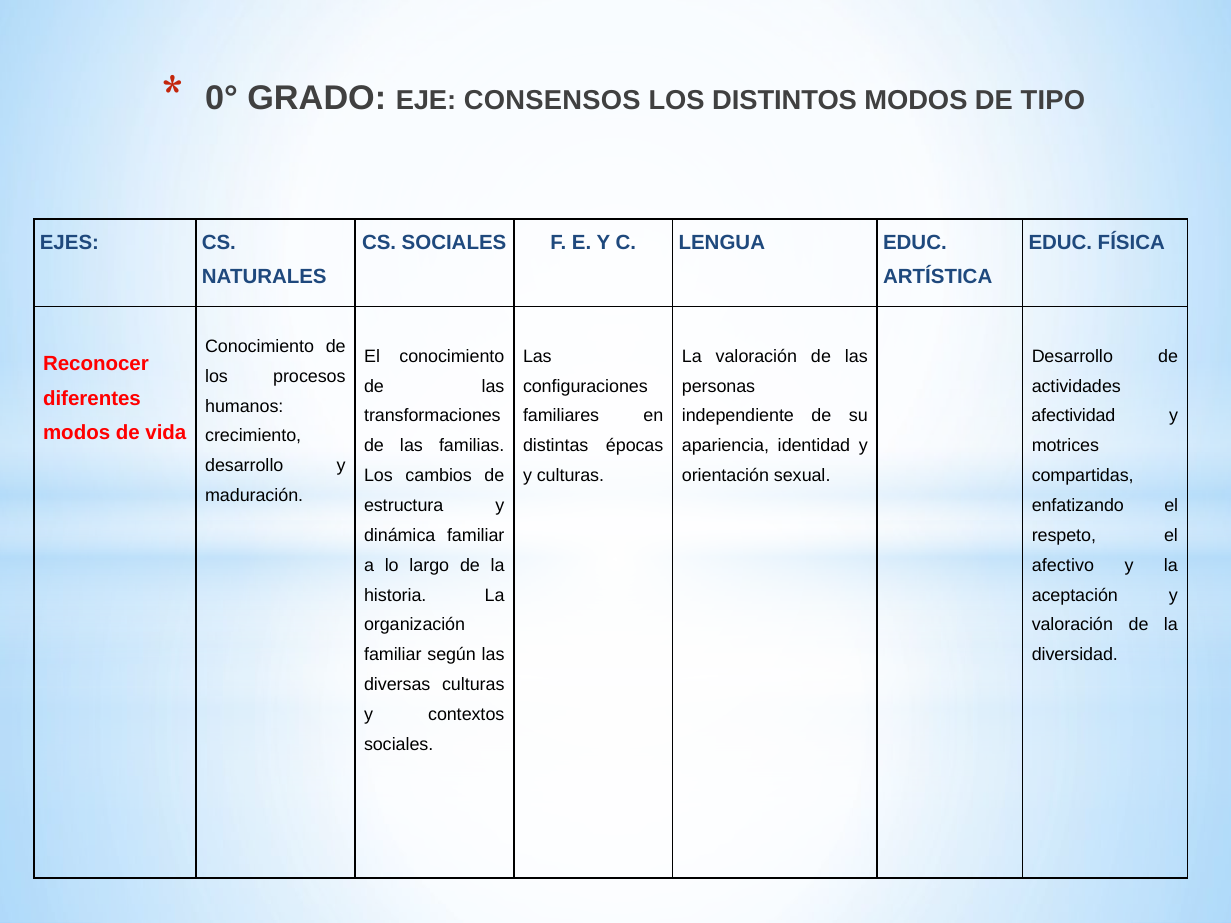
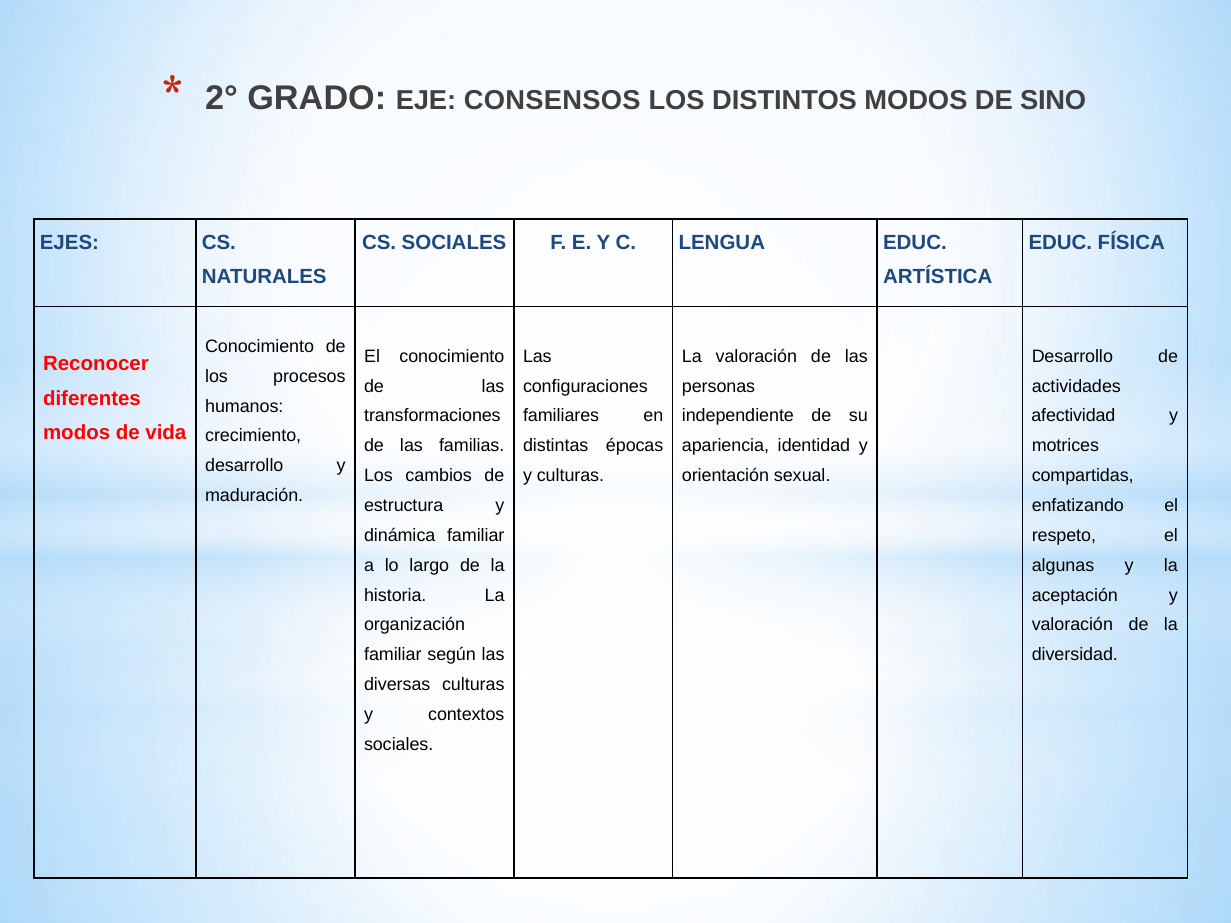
0°: 0° -> 2°
TIPO: TIPO -> SINO
afectivo: afectivo -> algunas
